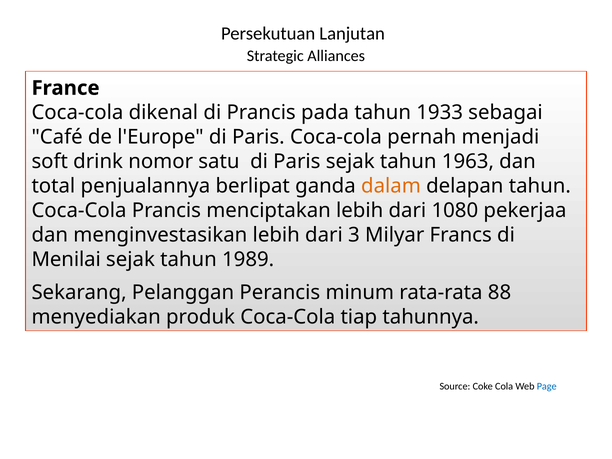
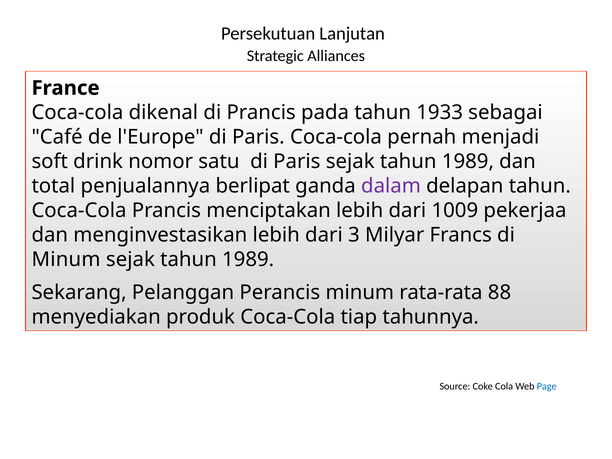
Paris sejak tahun 1963: 1963 -> 1989
dalam colour: orange -> purple
1080: 1080 -> 1009
Menilai at (66, 259): Menilai -> Minum
